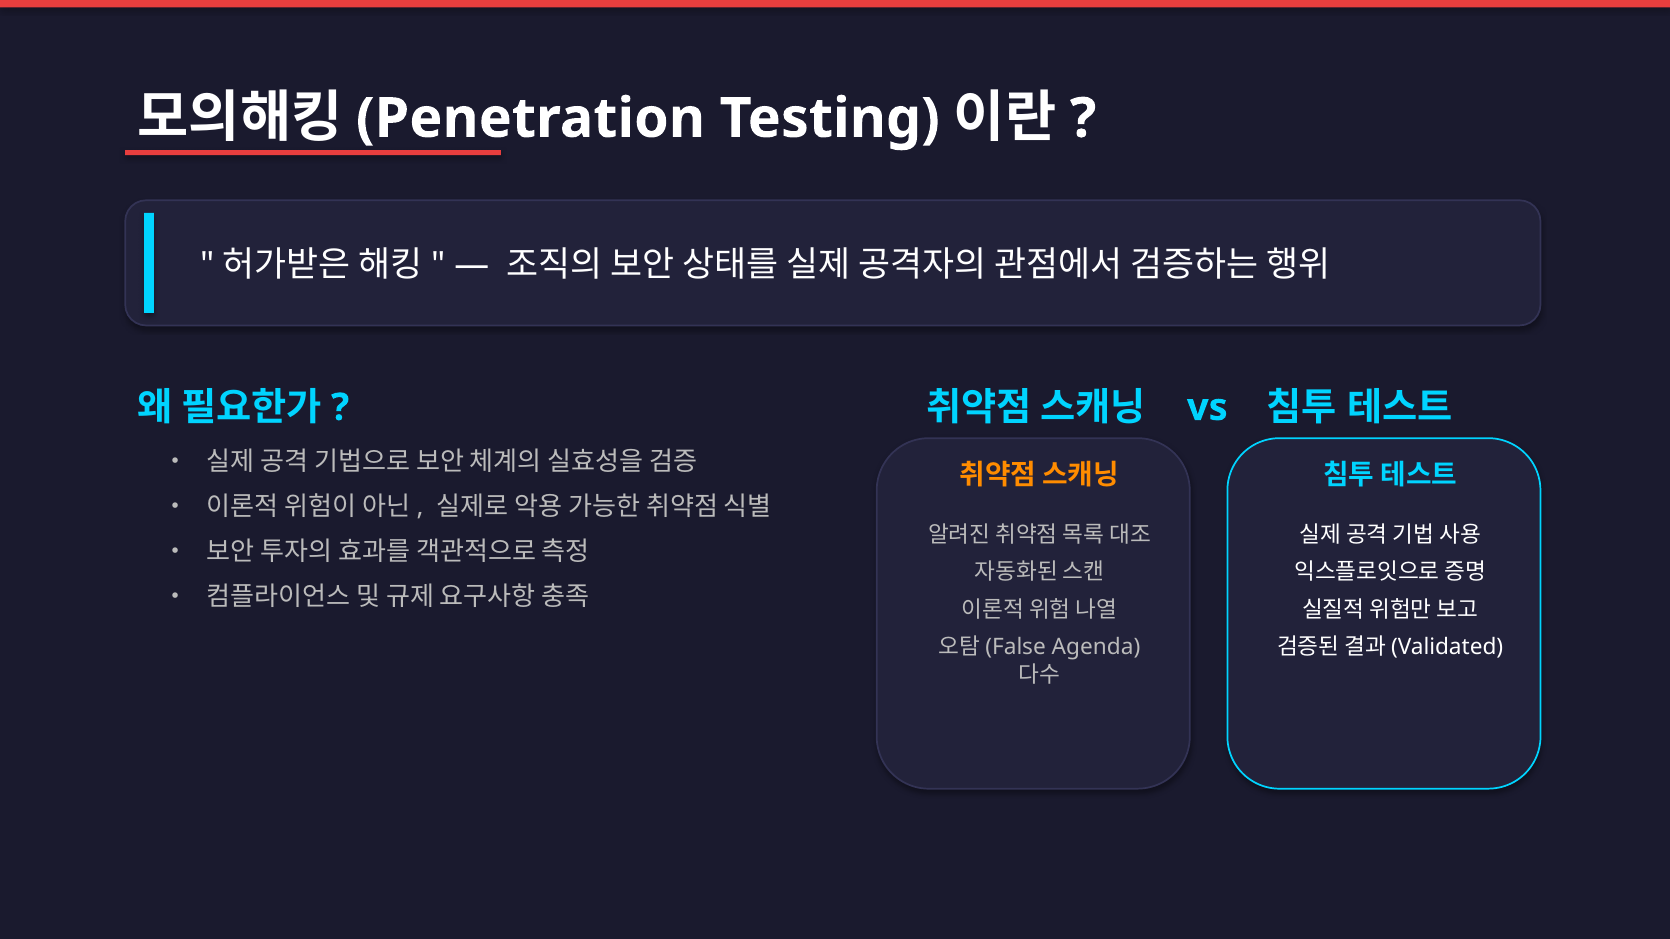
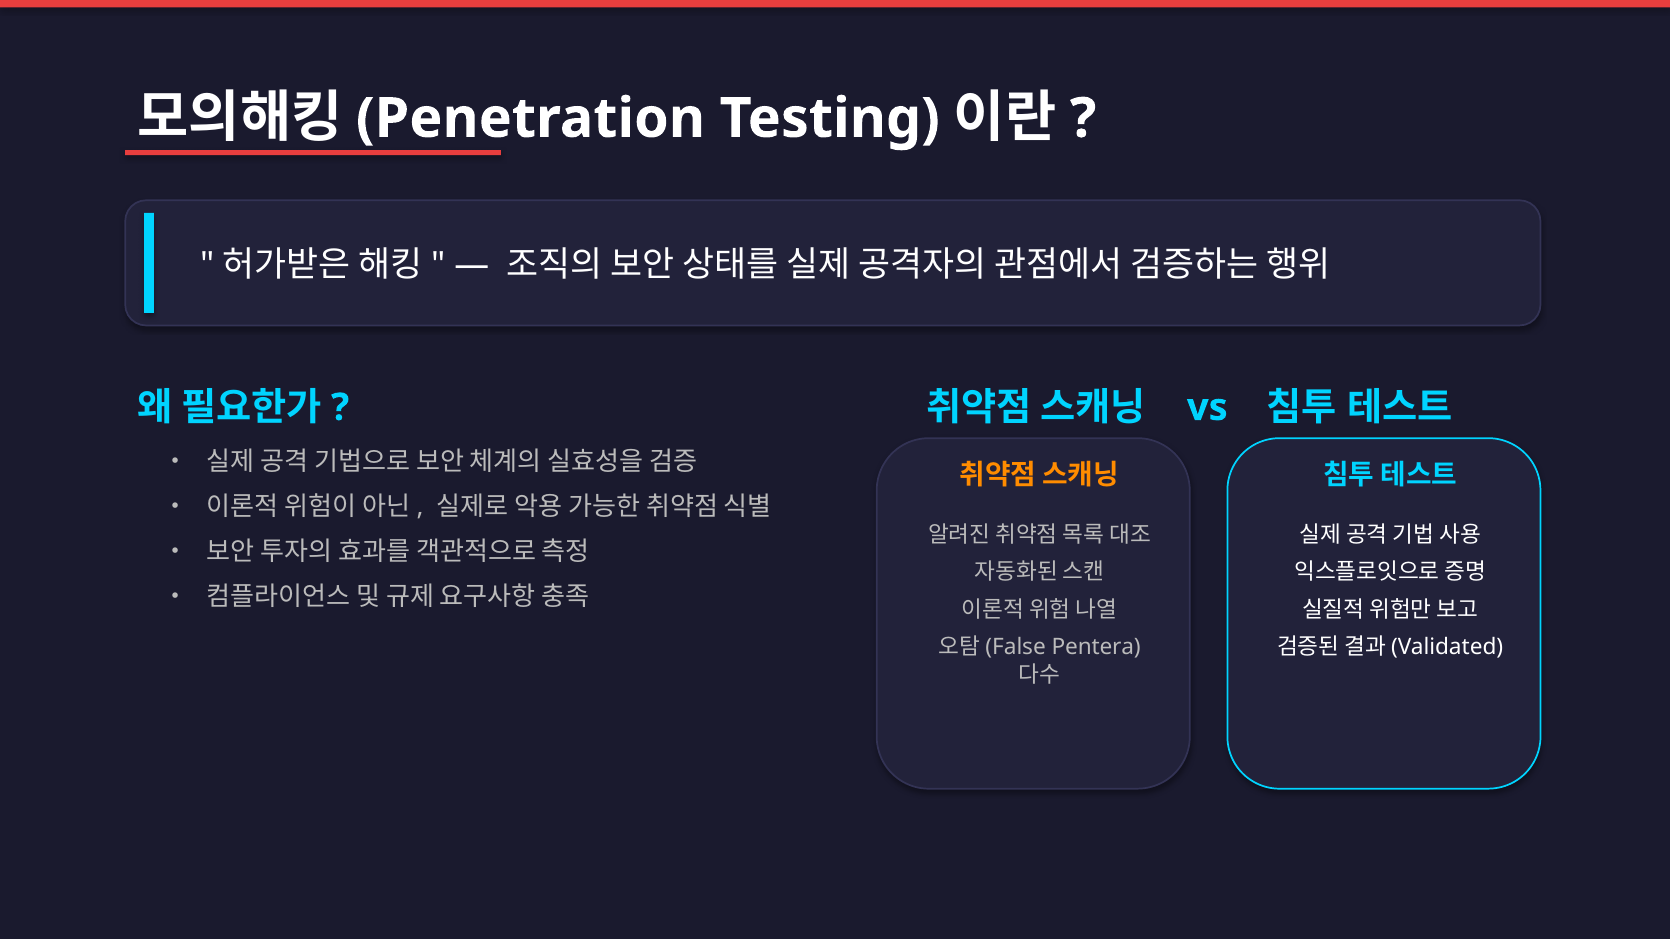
Agenda: Agenda -> Pentera
